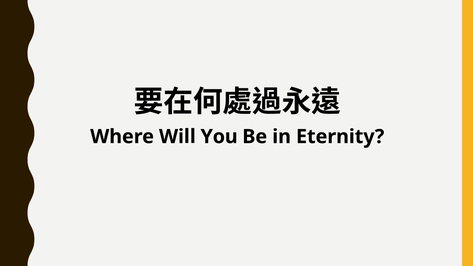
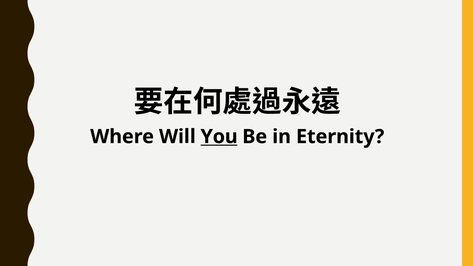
You underline: none -> present
